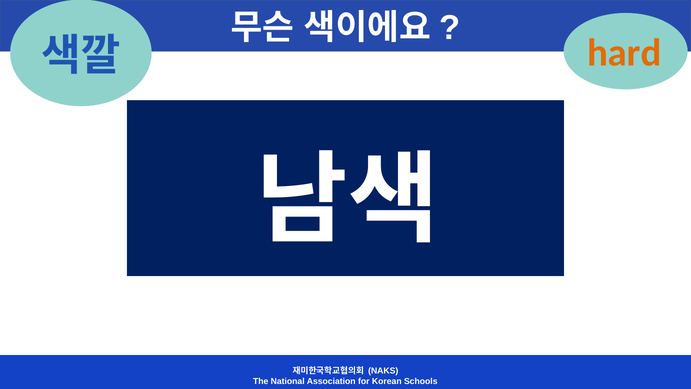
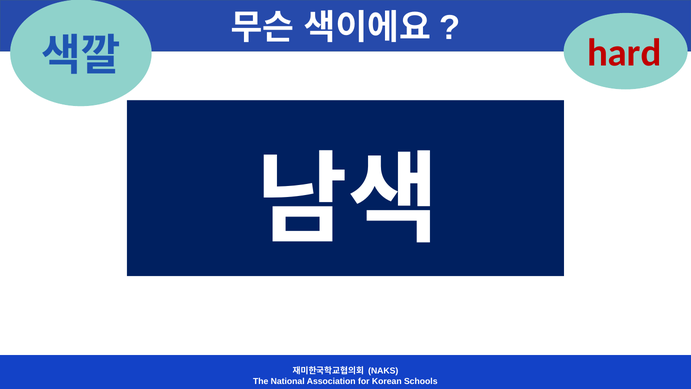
hard colour: orange -> red
